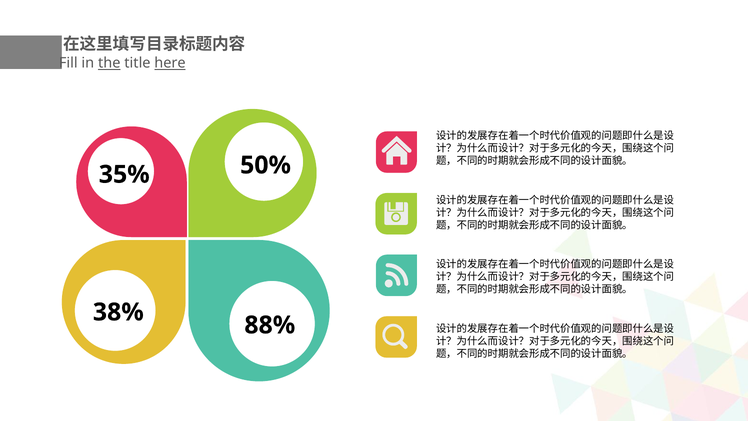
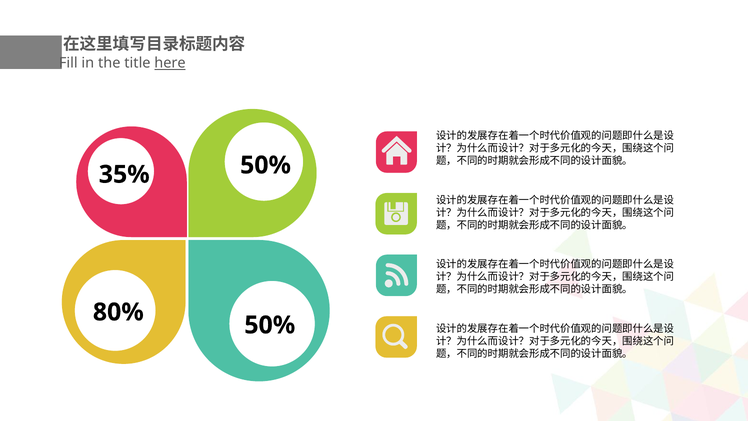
the underline: present -> none
38%: 38% -> 80%
88% at (270, 325): 88% -> 50%
